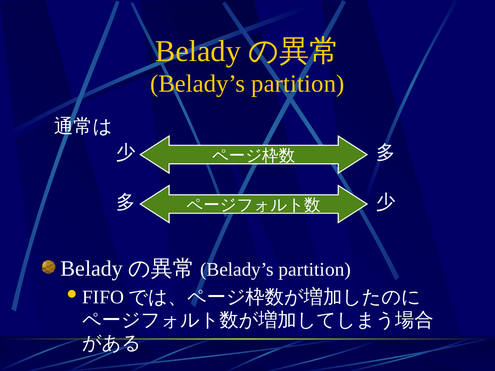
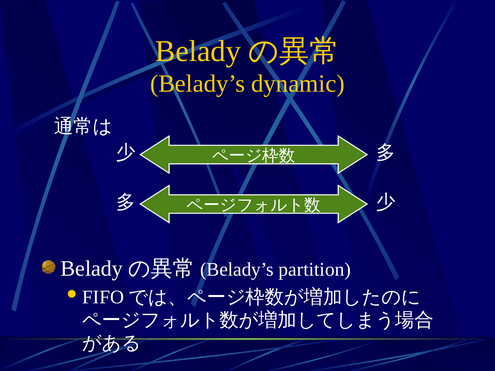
Belady’s partition: partition -> dynamic
